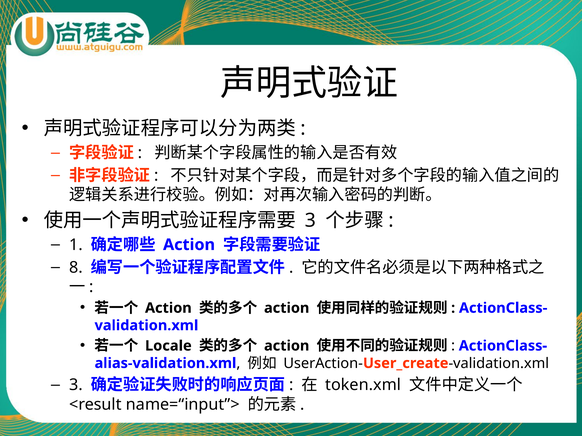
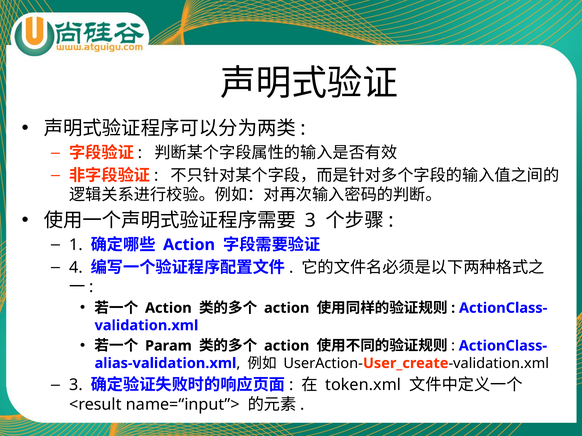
8: 8 -> 4
Locale: Locale -> Param
